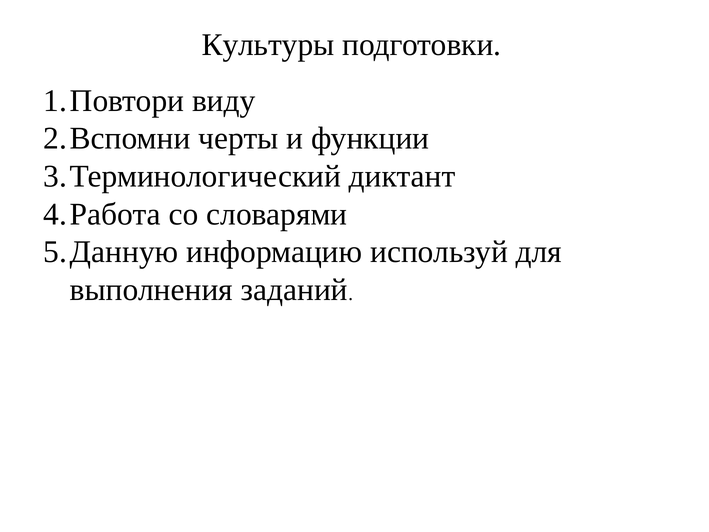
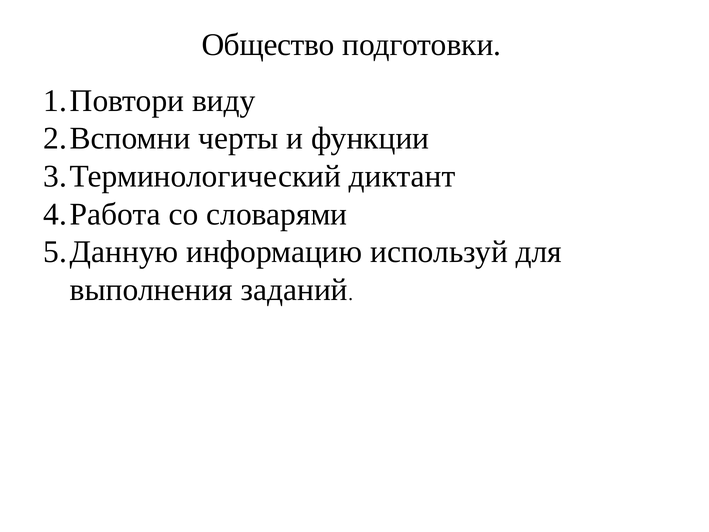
Культуры: Культуры -> Общество
